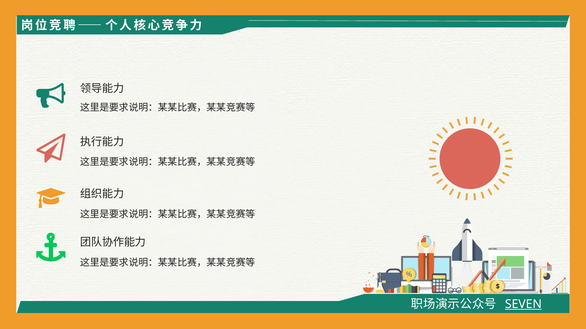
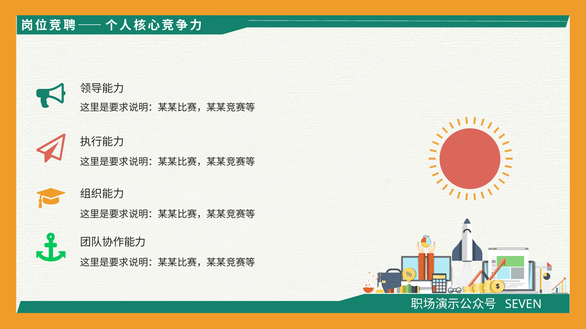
SEVEN underline: present -> none
